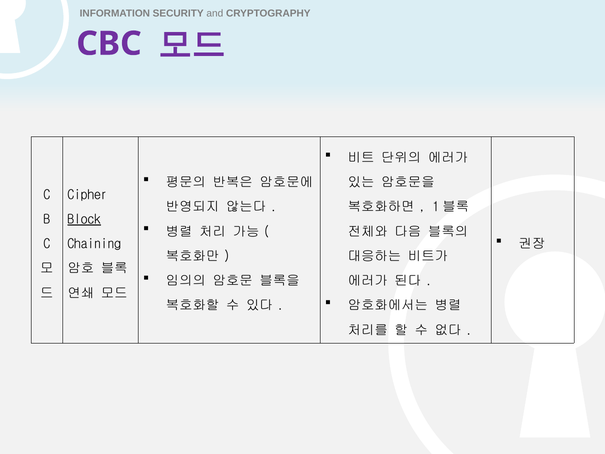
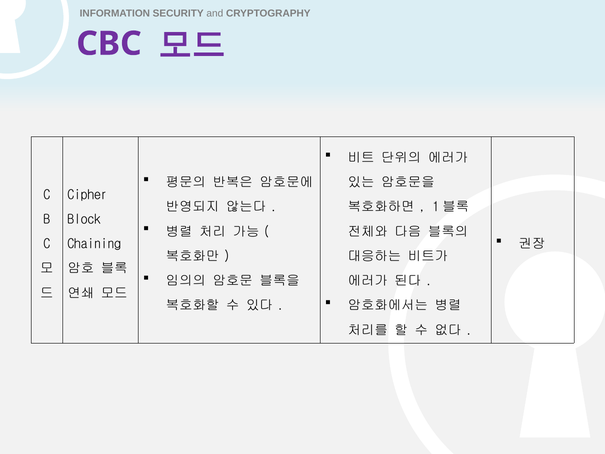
Block underline: present -> none
